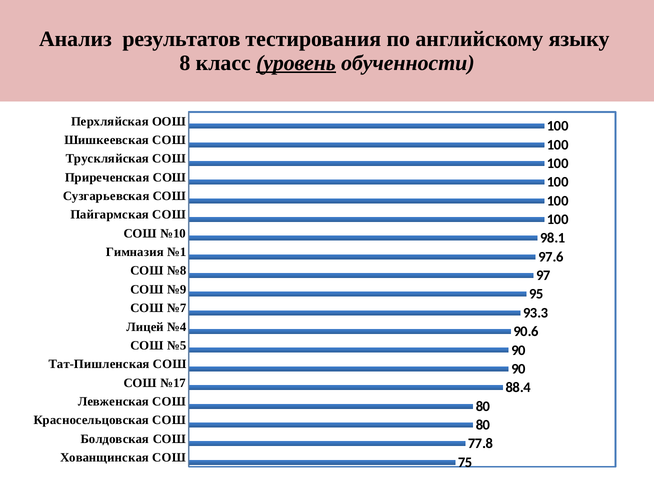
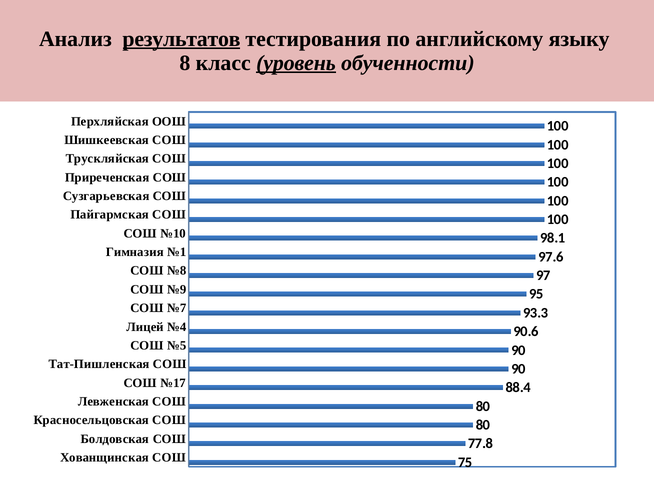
результатов underline: none -> present
